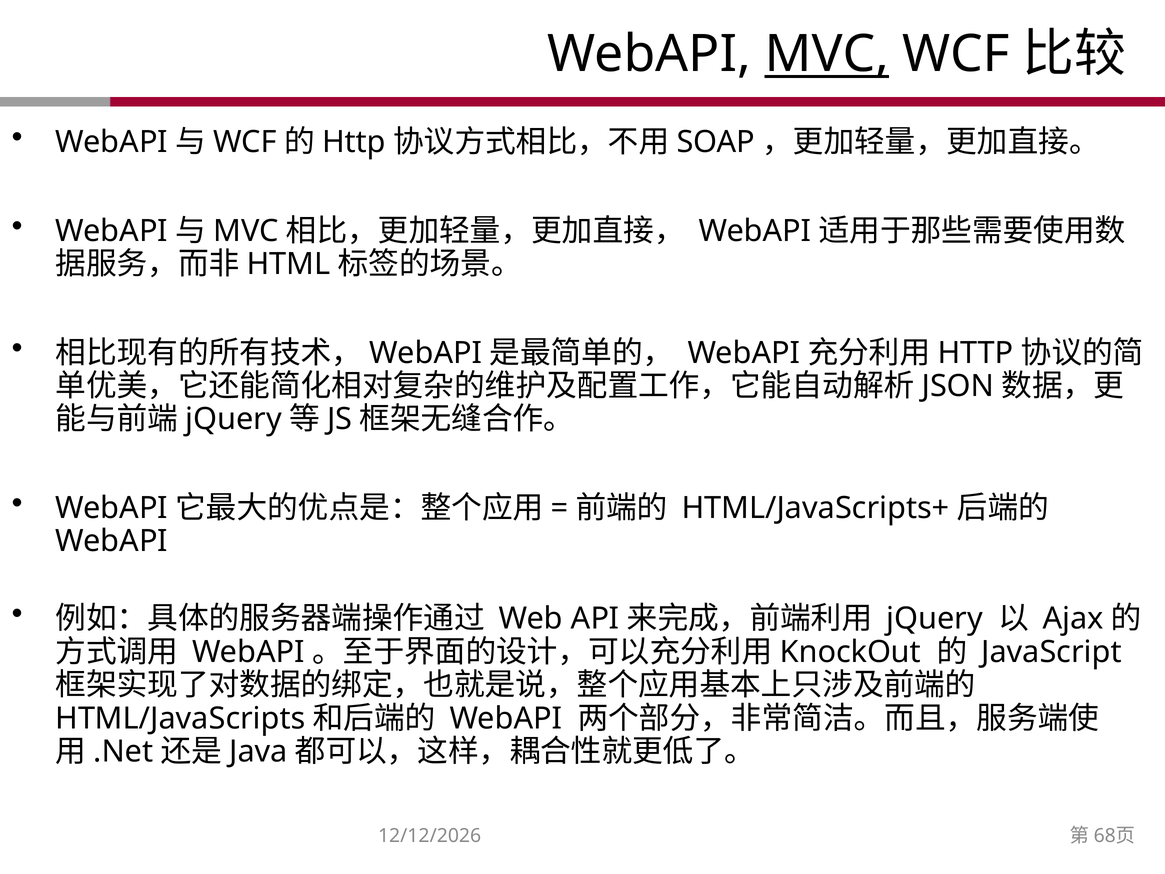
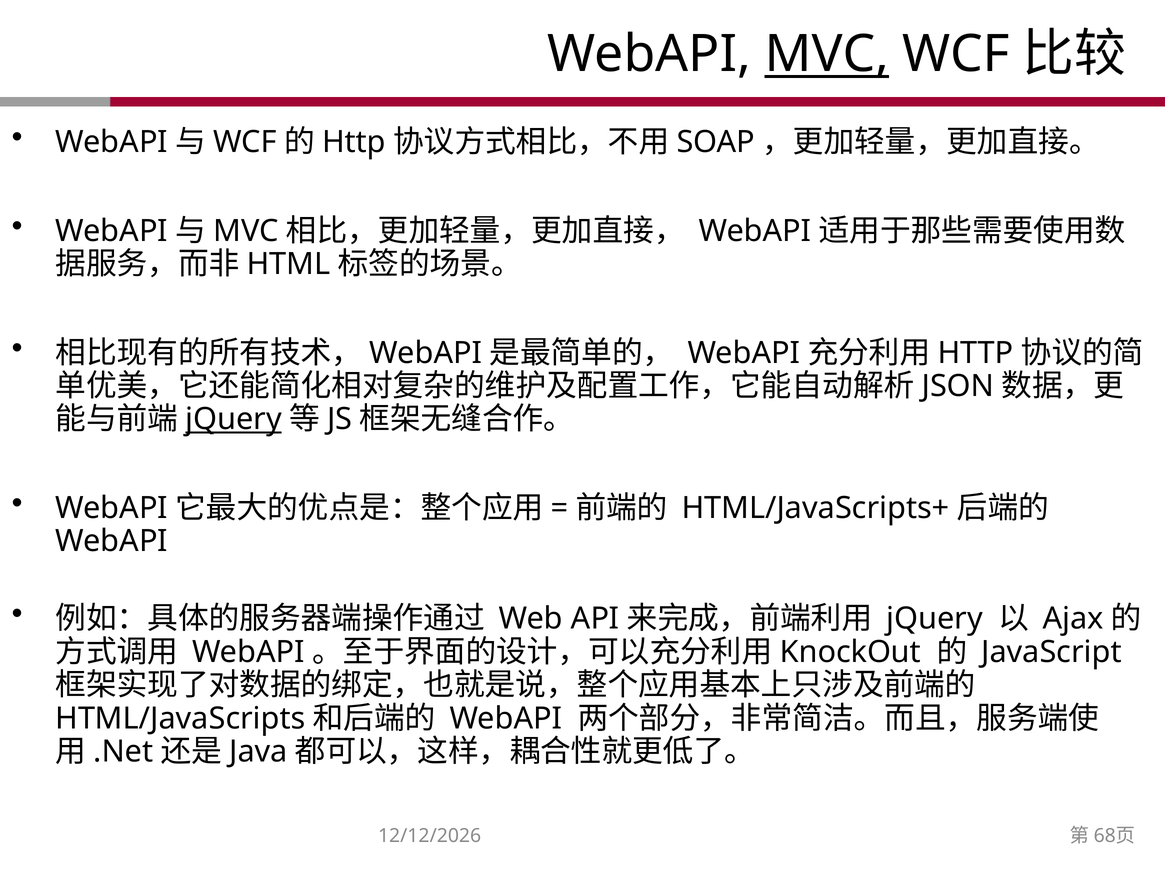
jQuery at (234, 419) underline: none -> present
